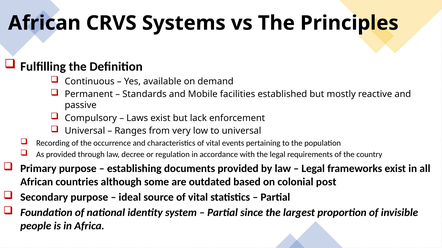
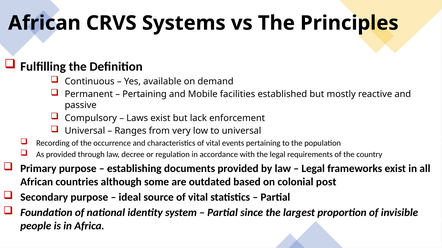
Standards at (145, 94): Standards -> Pertaining
